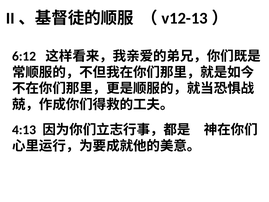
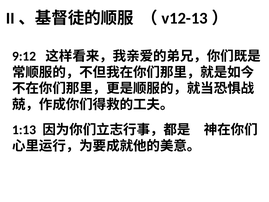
6:12: 6:12 -> 9:12
4:13: 4:13 -> 1:13
